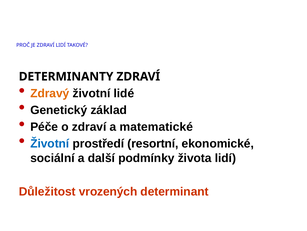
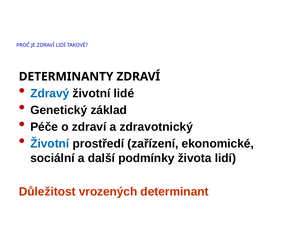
Zdravý colour: orange -> blue
matematické: matematické -> zdravotnický
resortní: resortní -> zařízení
